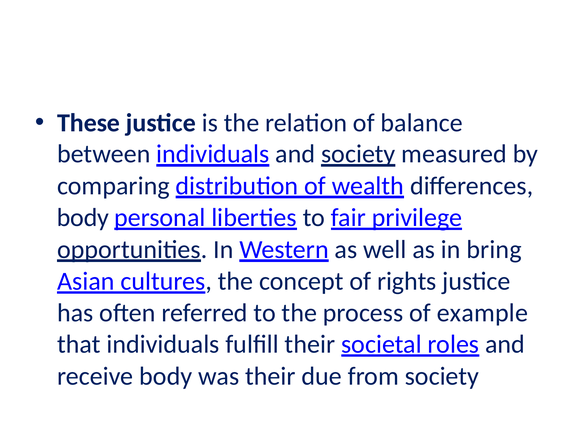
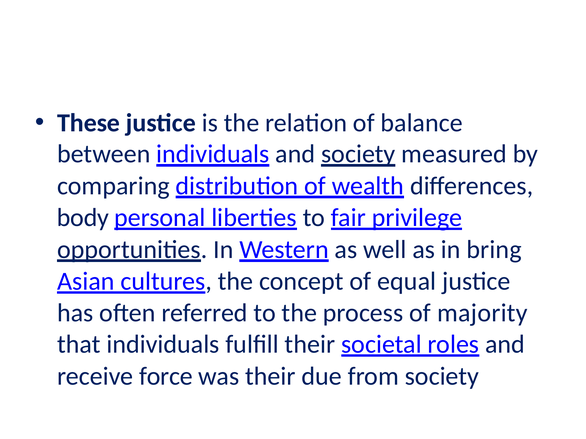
rights: rights -> equal
example: example -> majority
receive body: body -> force
